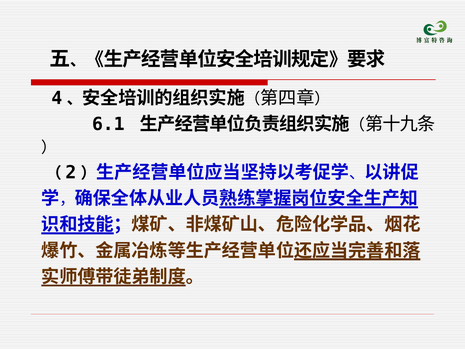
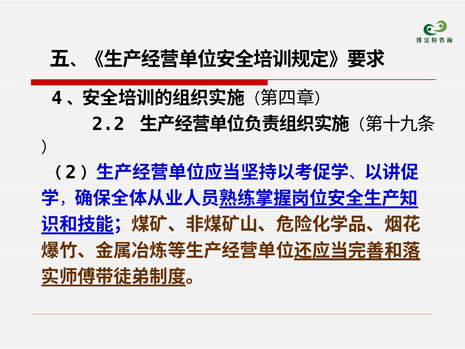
6.1: 6.1 -> 2.2
